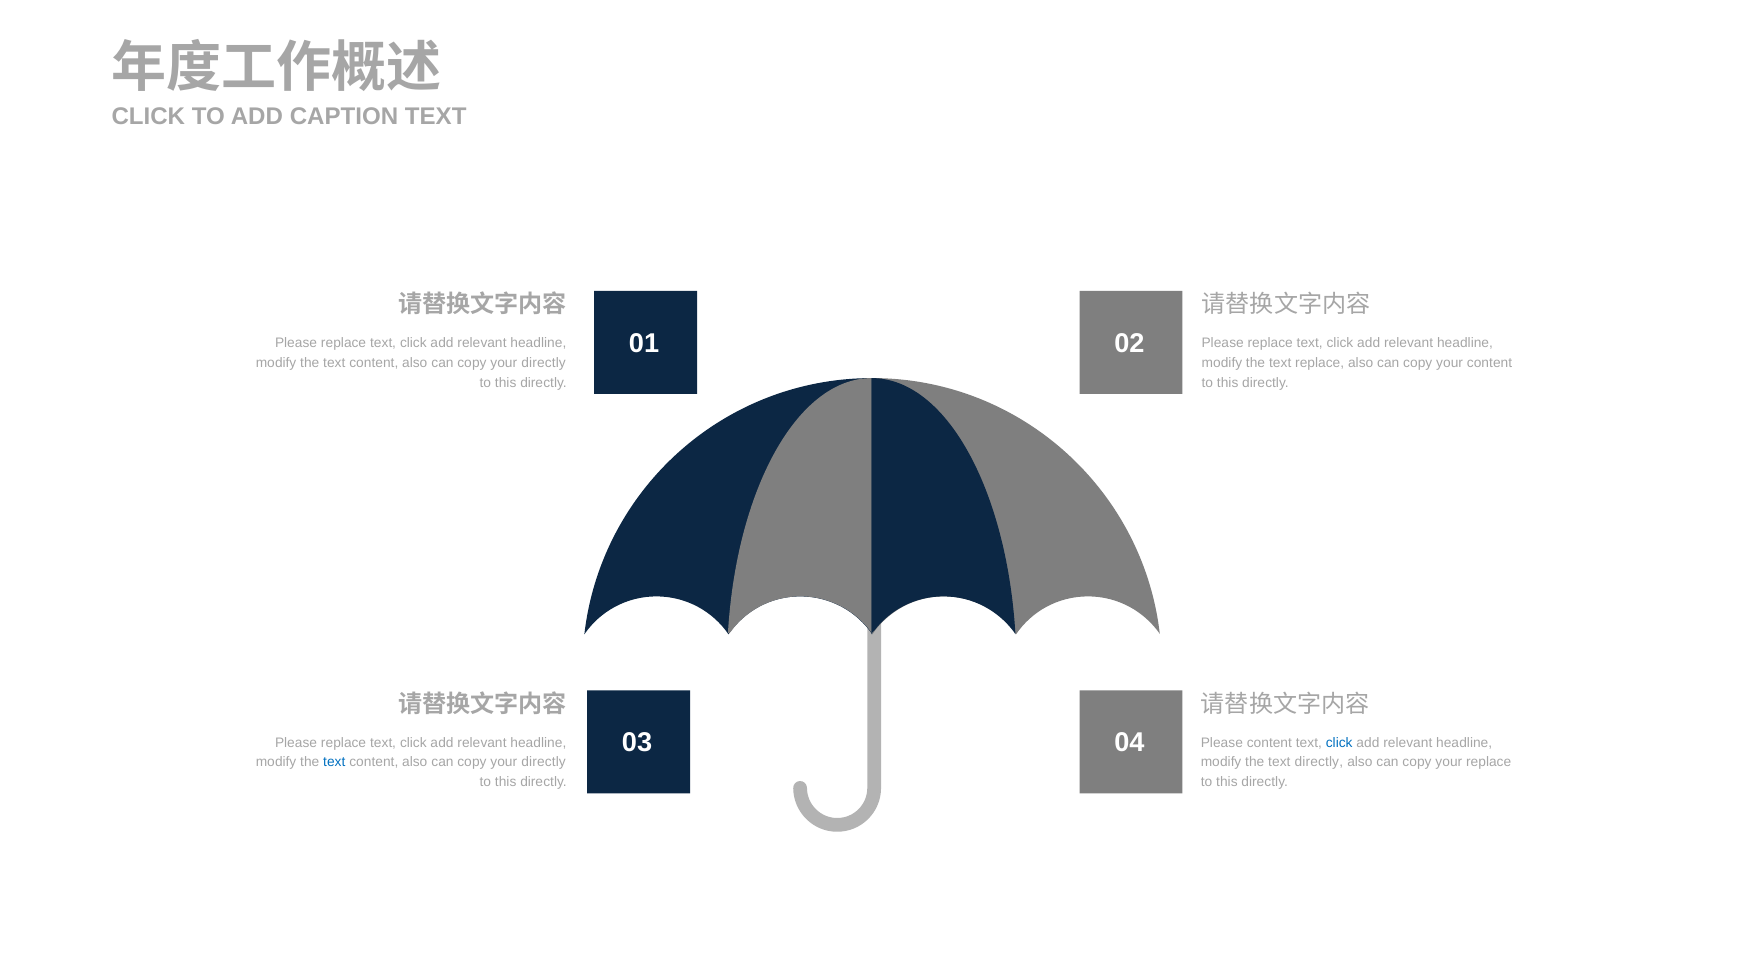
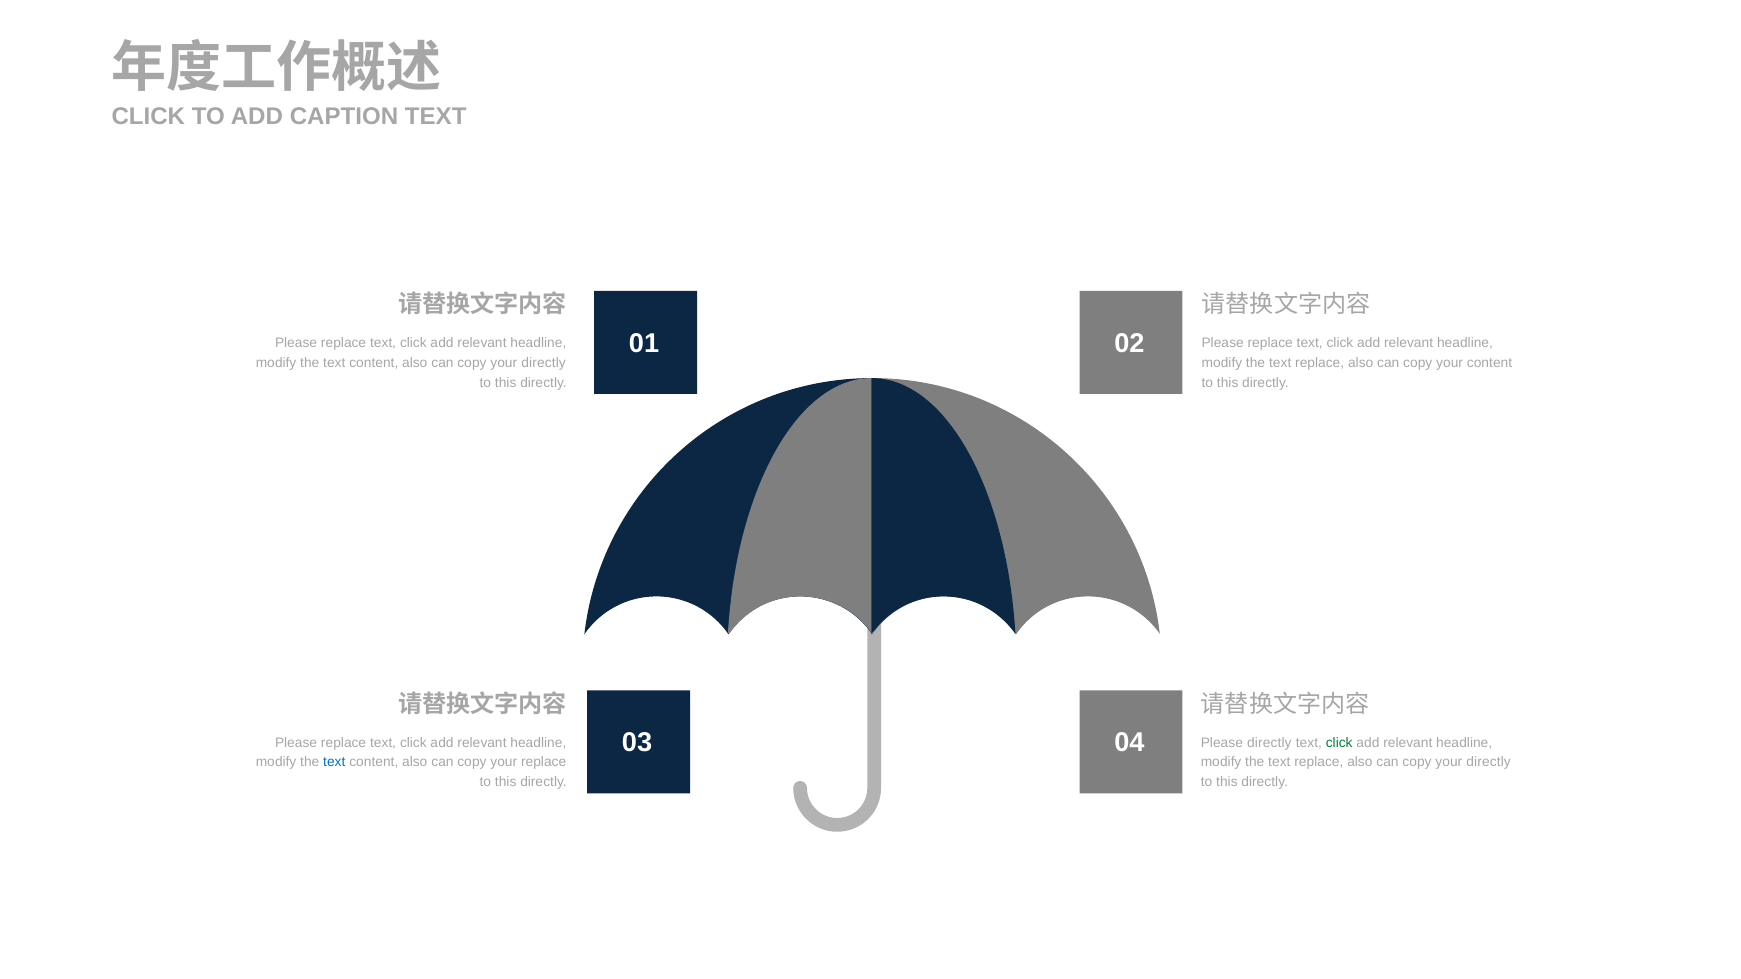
Please content: content -> directly
click at (1339, 743) colour: blue -> green
directly at (544, 763): directly -> replace
directly at (1319, 763): directly -> replace
replace at (1489, 763): replace -> directly
